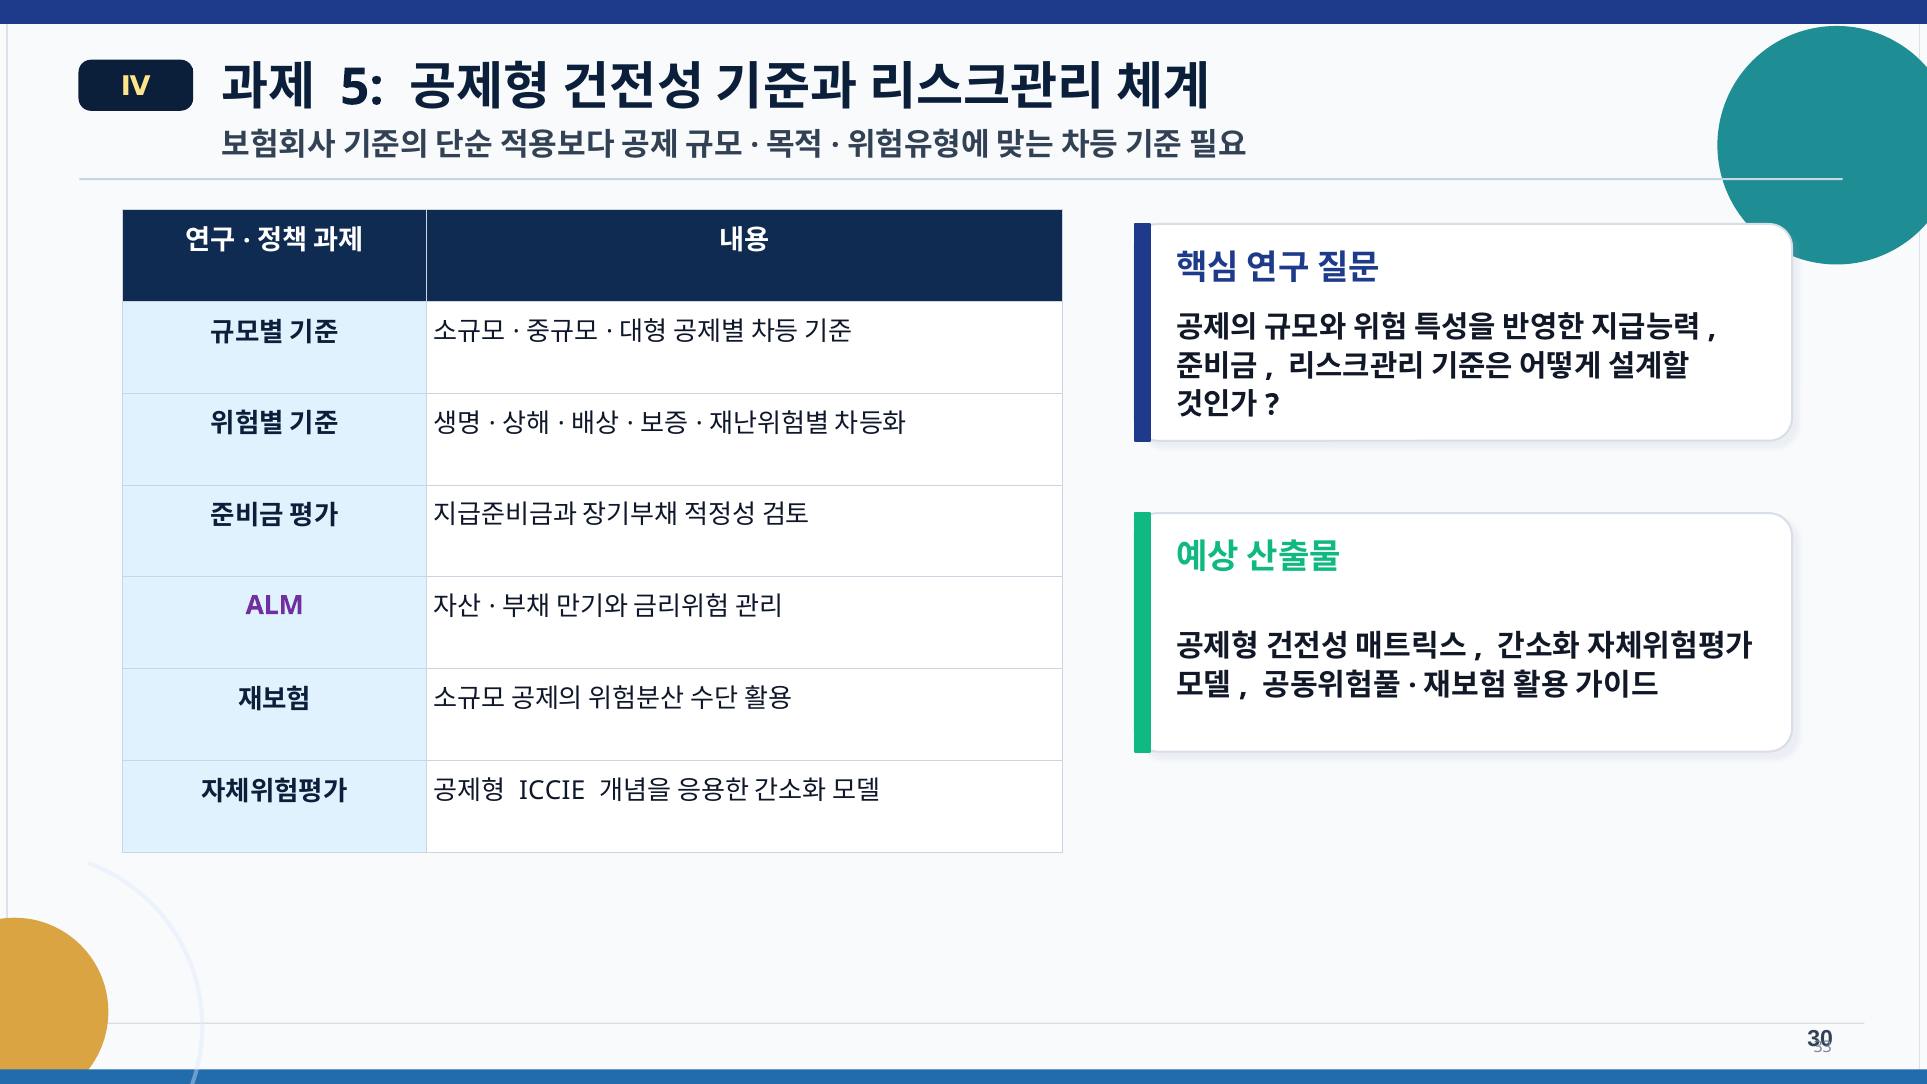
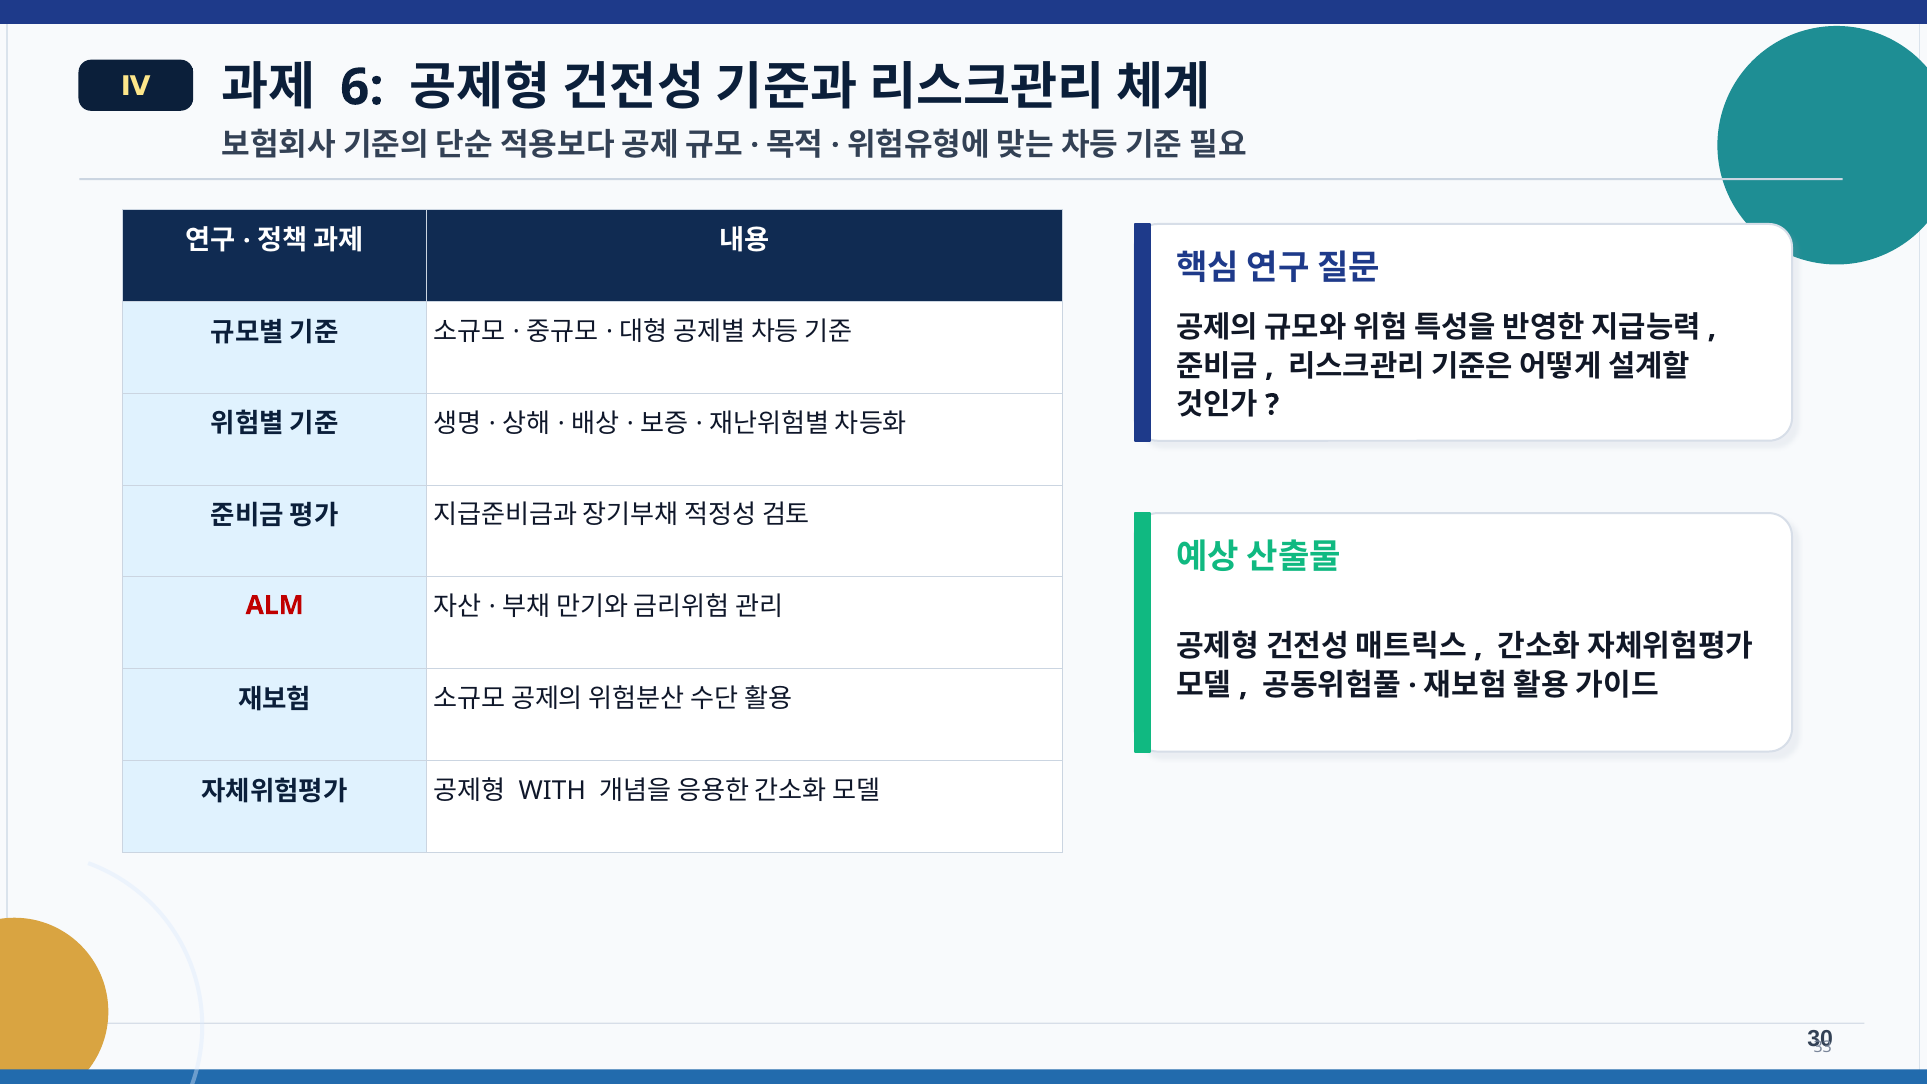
5: 5 -> 6
ALM colour: purple -> red
ICCIE: ICCIE -> WITH
